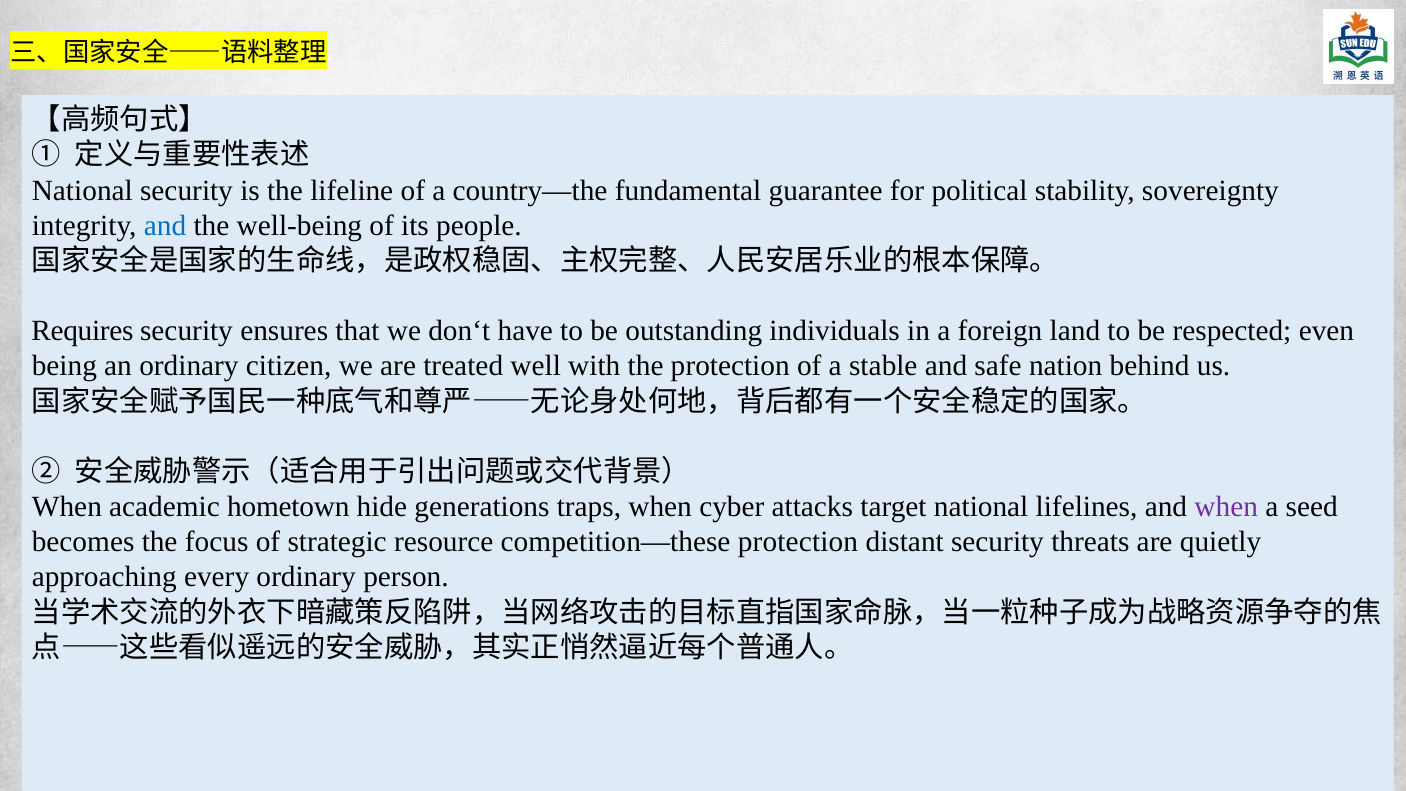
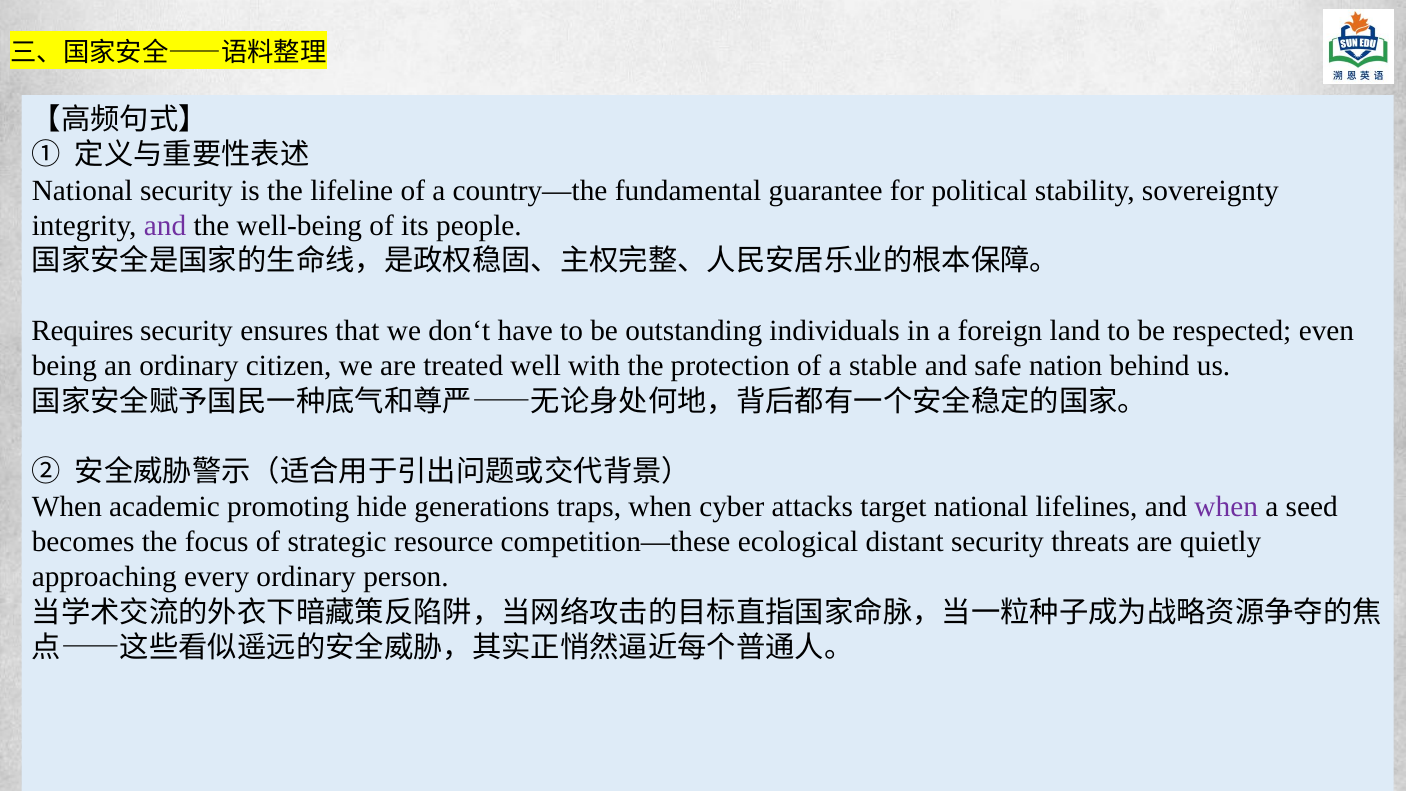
and at (165, 226) colour: blue -> purple
hometown: hometown -> promoting
competition—these protection: protection -> ecological
